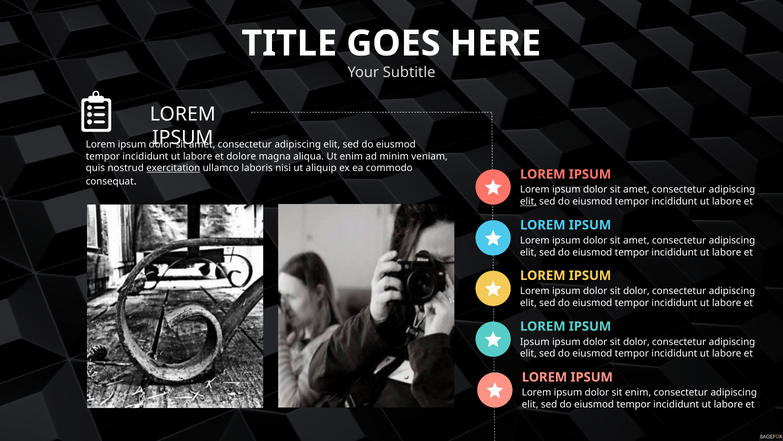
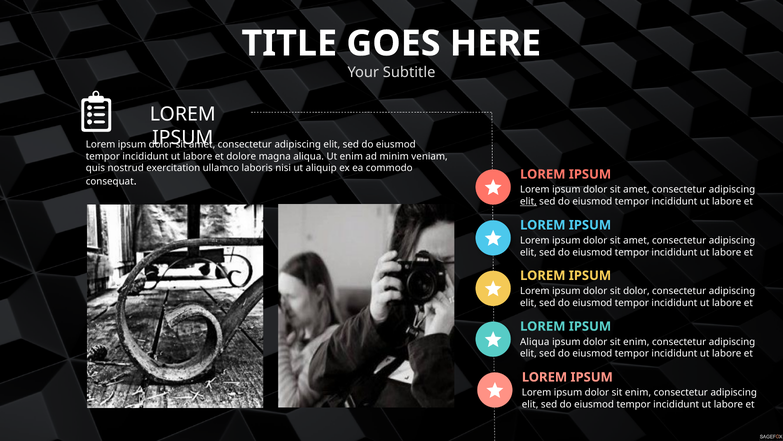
exercitation underline: present -> none
Ipsum at (535, 341): Ipsum -> Aliqua
dolor at (636, 341): dolor -> enim
